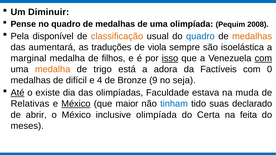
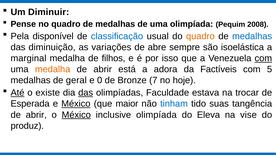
classificação colour: orange -> blue
quadro at (200, 36) colour: blue -> orange
medalhas at (252, 36) colour: orange -> blue
aumentará: aumentará -> diminuição
traduções: traduções -> variações
viola: viola -> abre
isso underline: present -> none
trigo at (103, 69): trigo -> abrir
0: 0 -> 5
difícil: difícil -> geral
4: 4 -> 0
9: 9 -> 7
seja: seja -> hoje
das at (86, 93) underline: none -> present
muda: muda -> trocar
Relativas: Relativas -> Esperada
declarado: declarado -> tangência
México at (76, 115) underline: none -> present
Certa: Certa -> Eleva
feita: feita -> vise
meses: meses -> produz
